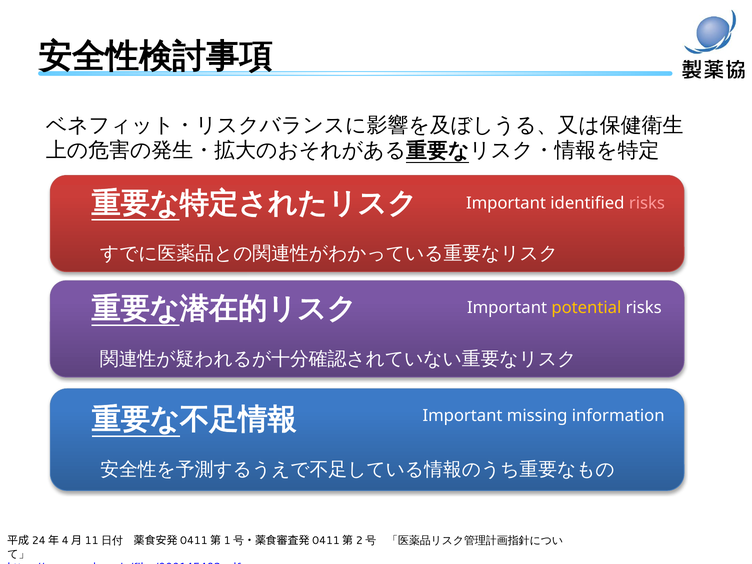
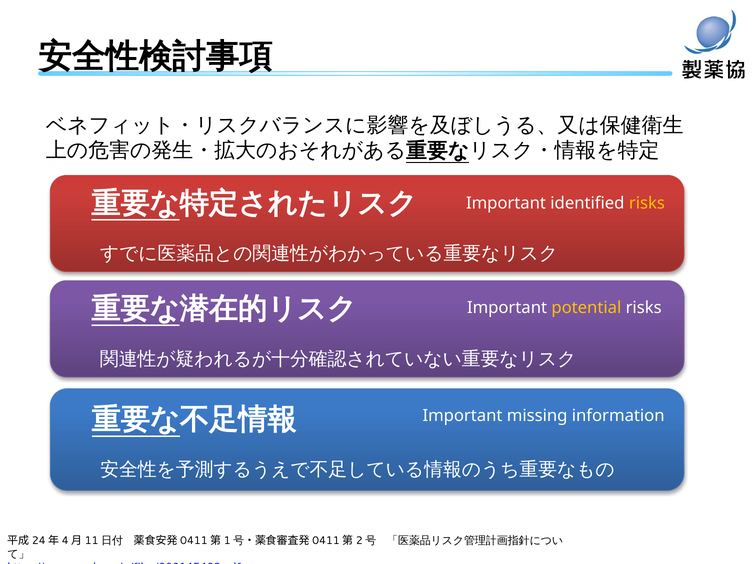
risks at (647, 203) colour: pink -> yellow
